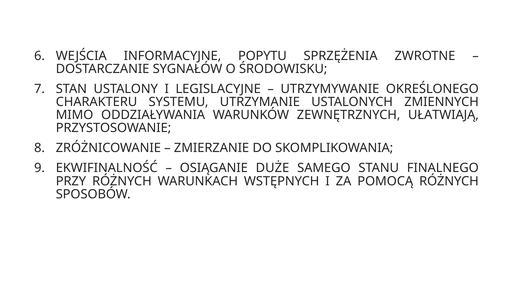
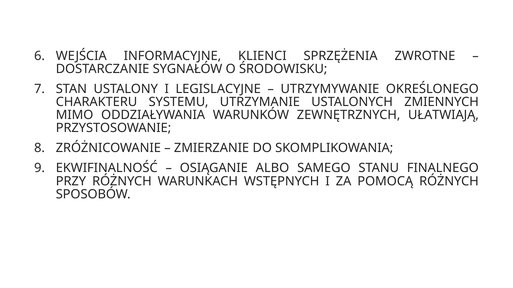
POPYTU: POPYTU -> KLIENCI
DUŻE: DUŻE -> ALBO
